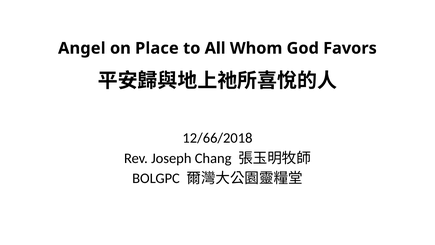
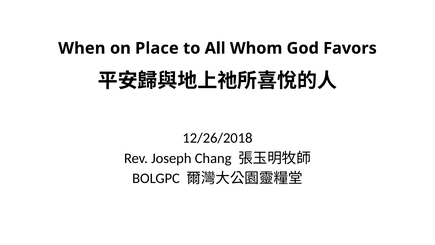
Angel: Angel -> When
12/66/2018: 12/66/2018 -> 12/26/2018
